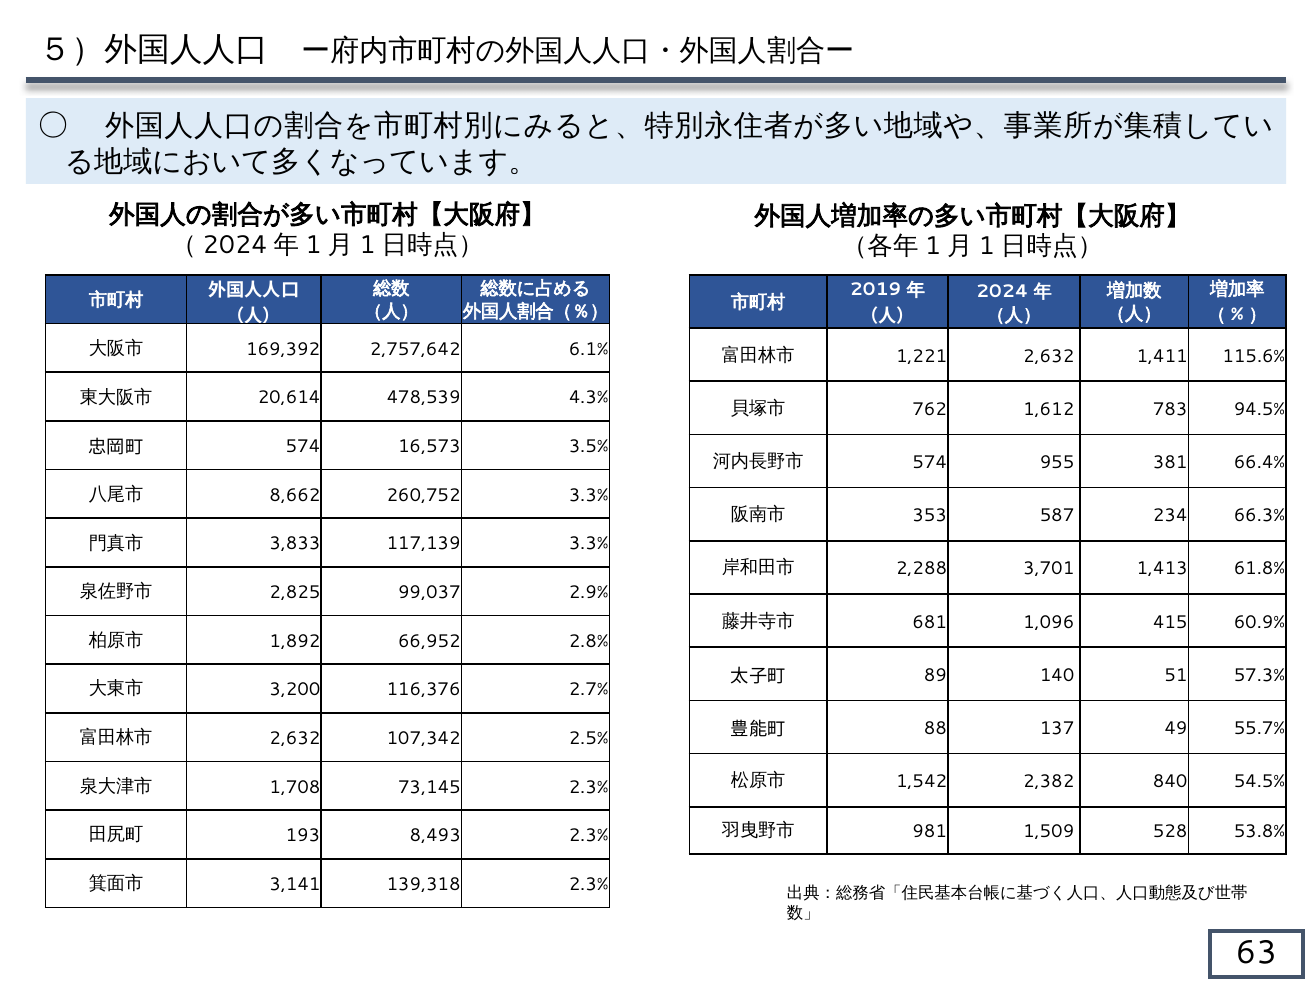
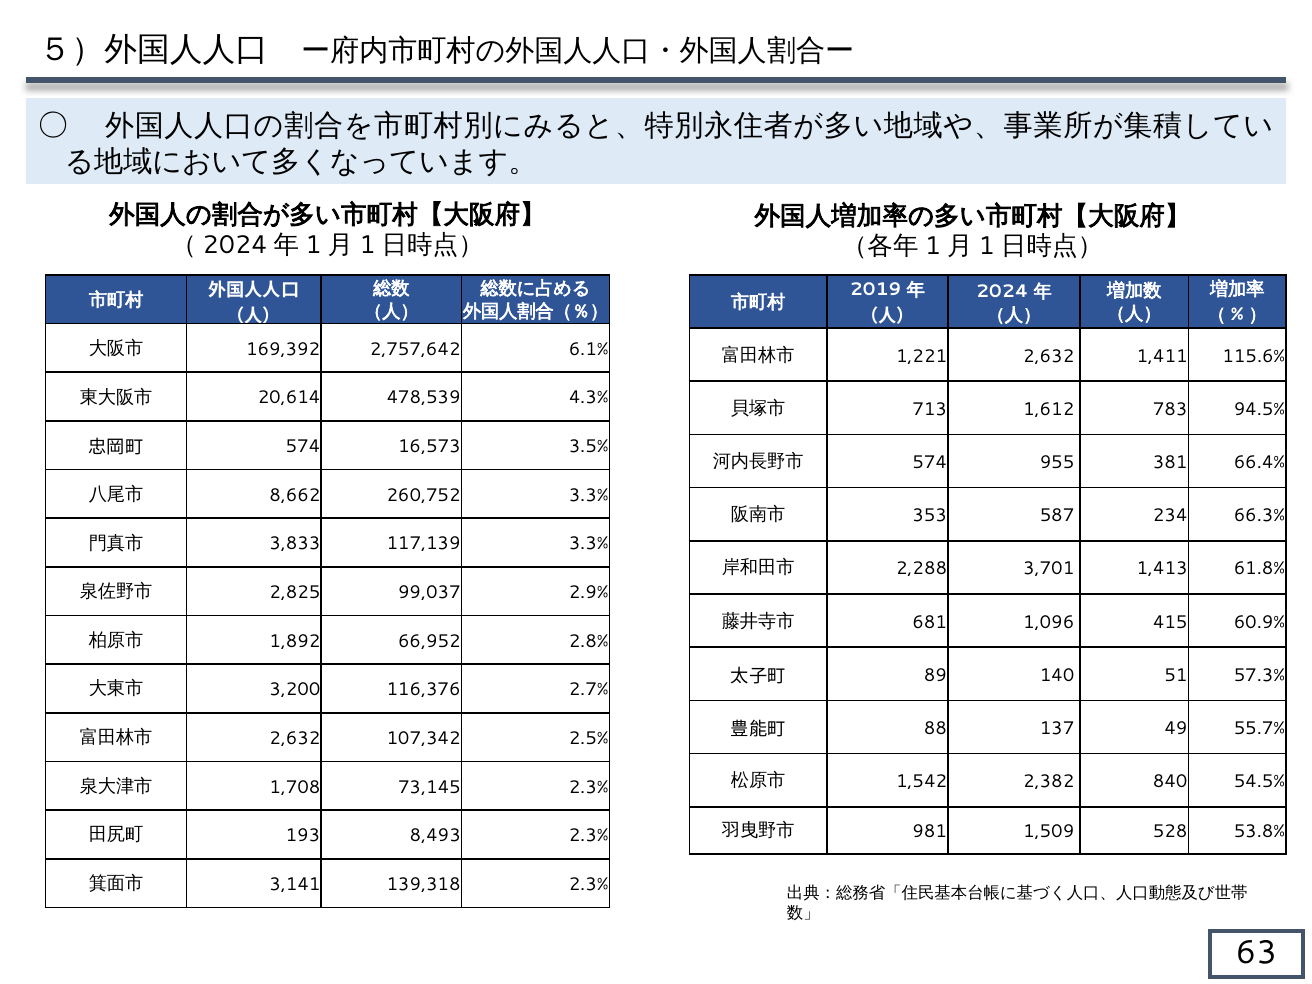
762: 762 -> 713
